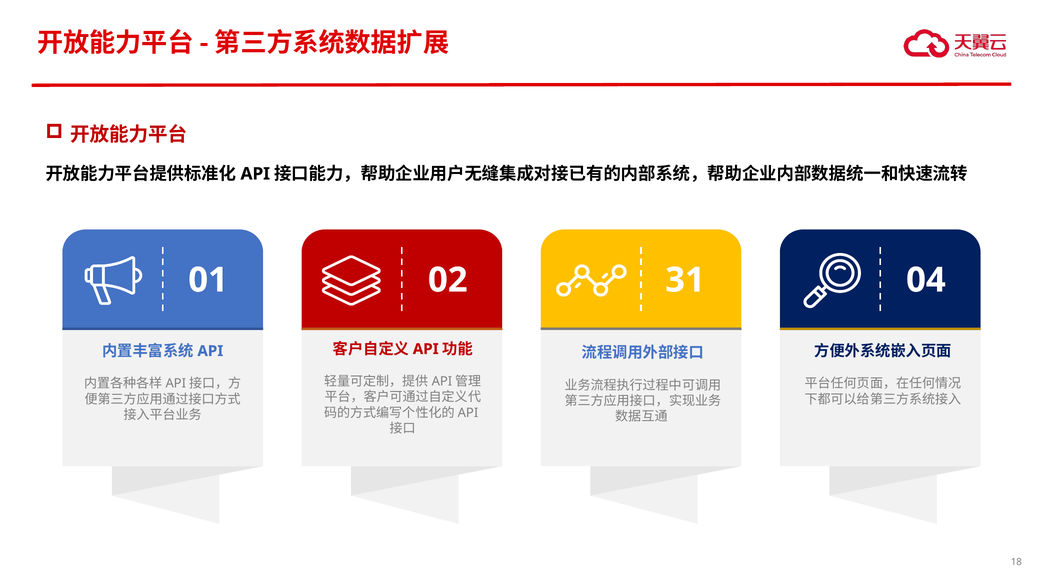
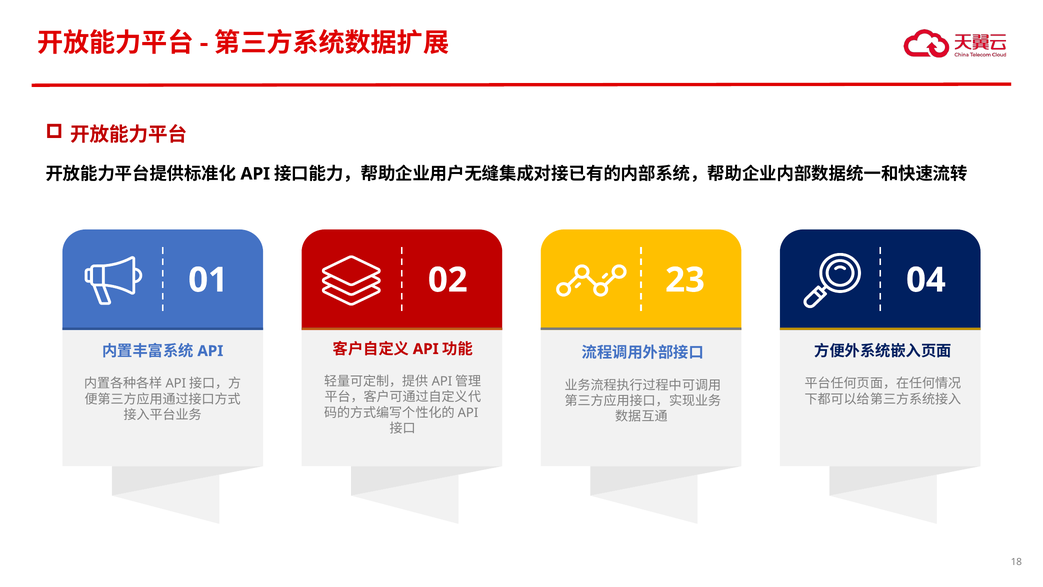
31: 31 -> 23
